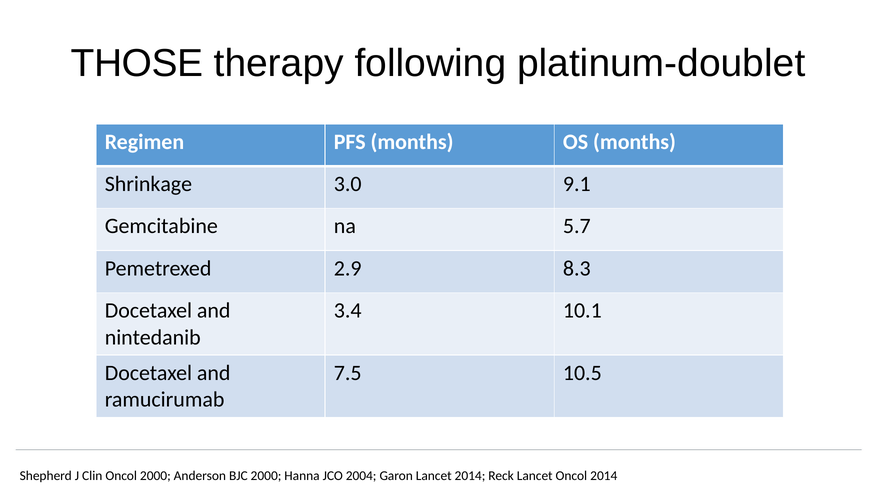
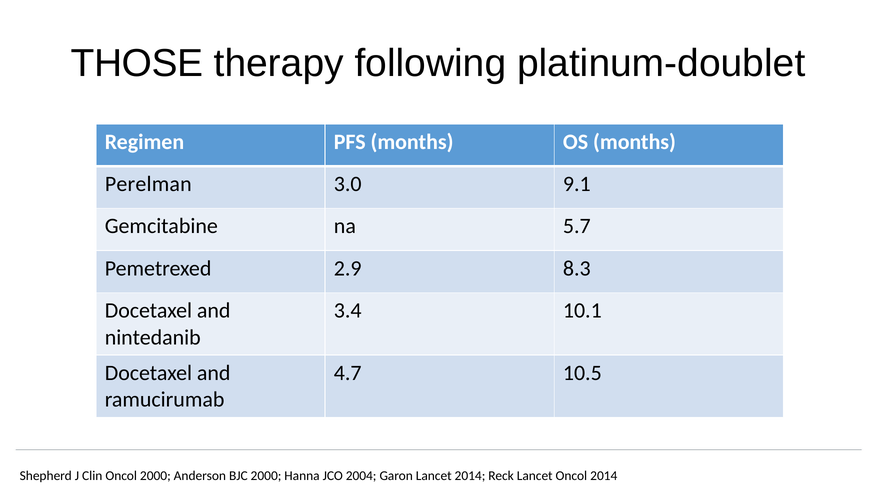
Shrinkage: Shrinkage -> Perelman
7.5: 7.5 -> 4.7
